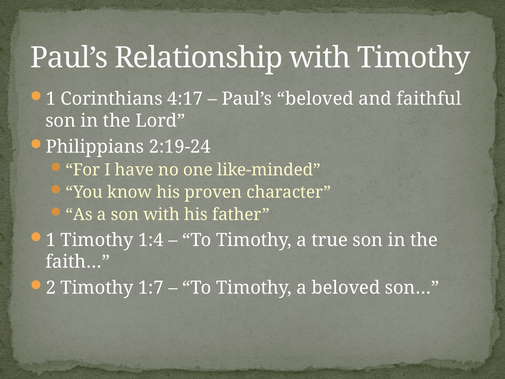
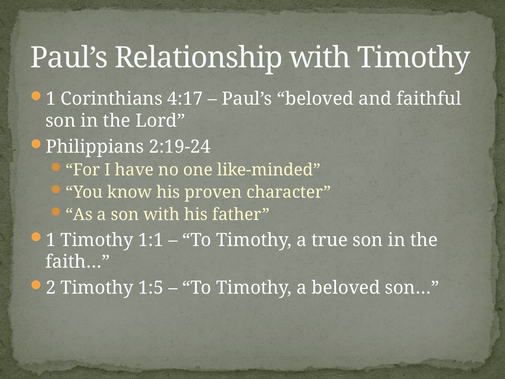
1:4: 1:4 -> 1:1
1:7: 1:7 -> 1:5
